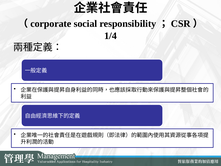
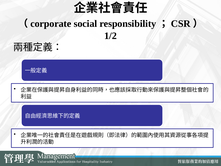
1/4: 1/4 -> 1/2
